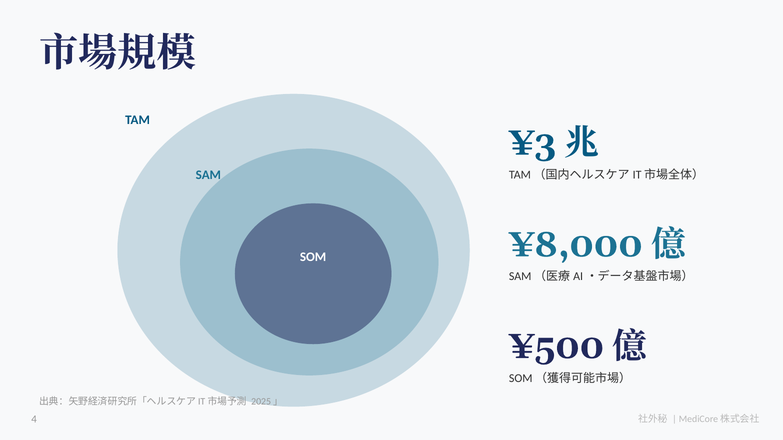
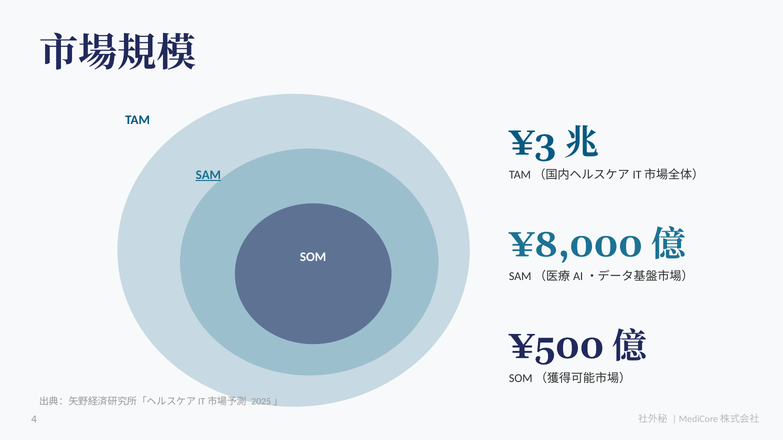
SAM underline: none -> present
